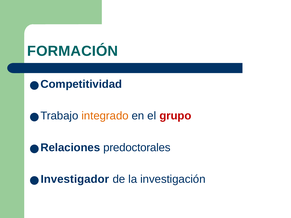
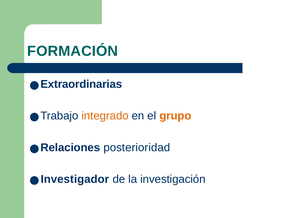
Competitividad: Competitividad -> Extraordinarias
grupo colour: red -> orange
predoctorales: predoctorales -> posterioridad
